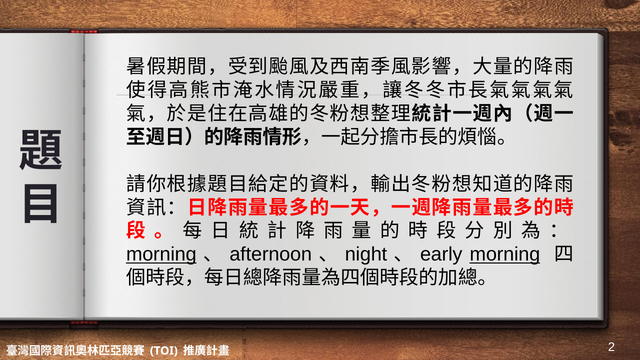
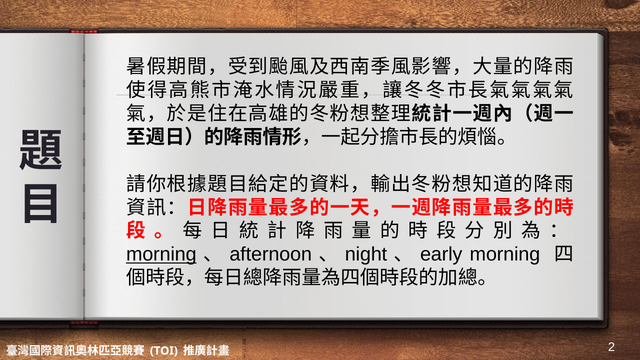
morning at (505, 255) underline: present -> none
